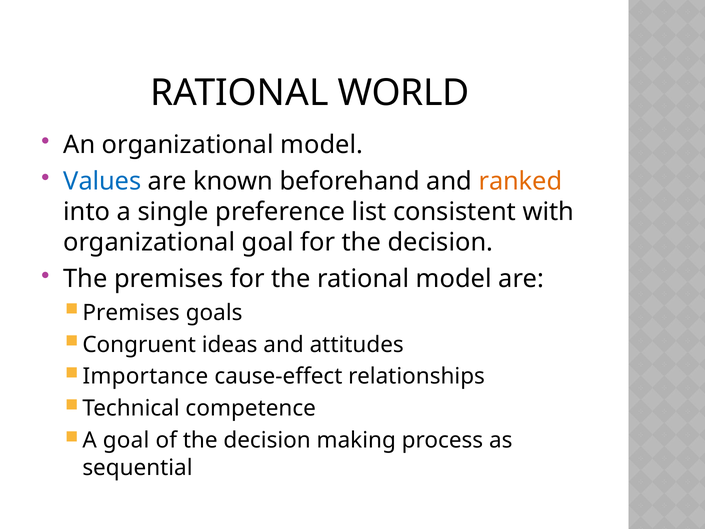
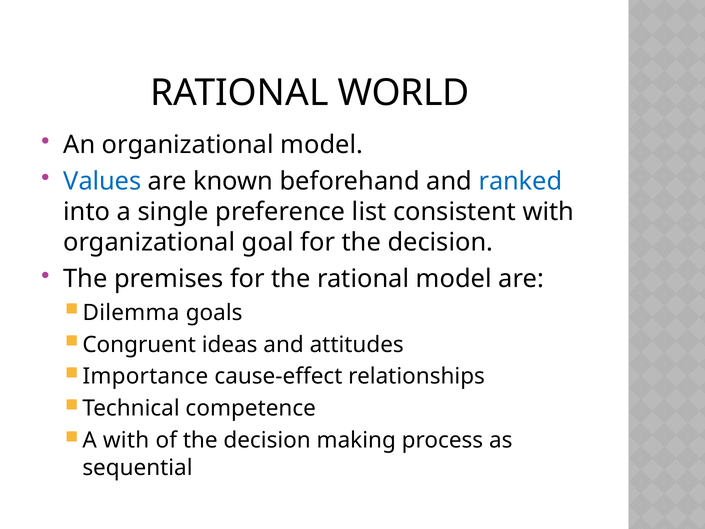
ranked colour: orange -> blue
Premises at (131, 312): Premises -> Dilemma
A goal: goal -> with
